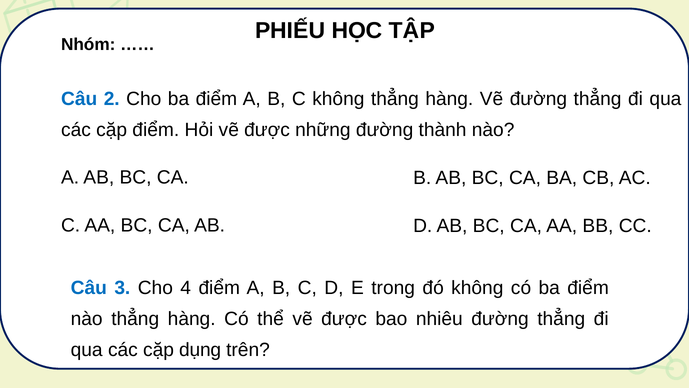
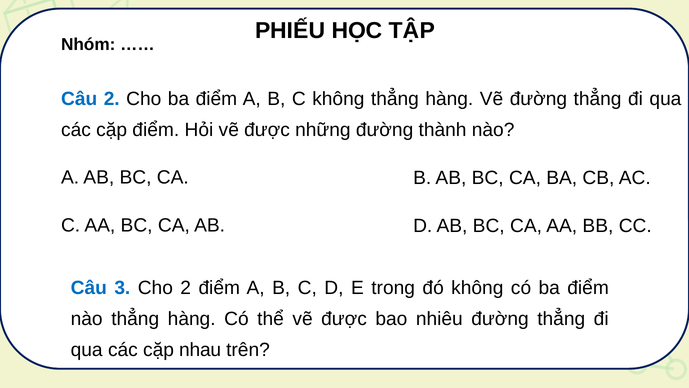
Cho 4: 4 -> 2
dụng: dụng -> nhau
